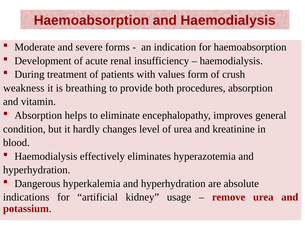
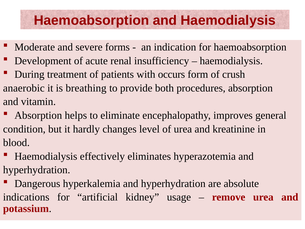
values: values -> occurs
weakness: weakness -> anaerobic
